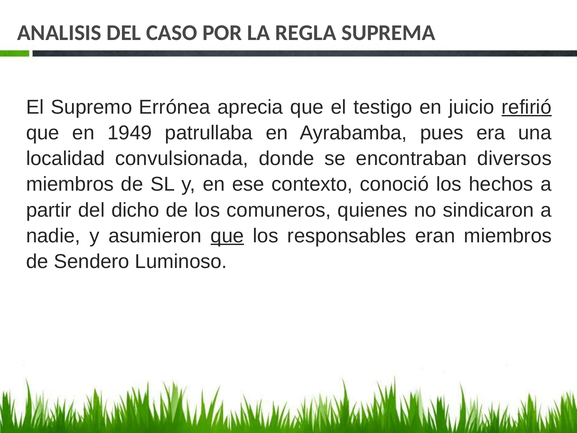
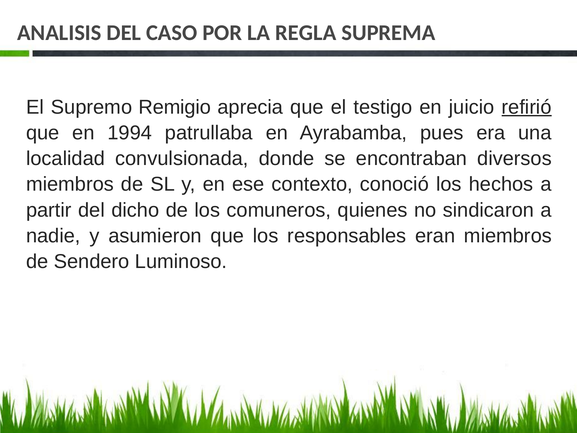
Errónea: Errónea -> Remigio
1949: 1949 -> 1994
que at (227, 236) underline: present -> none
